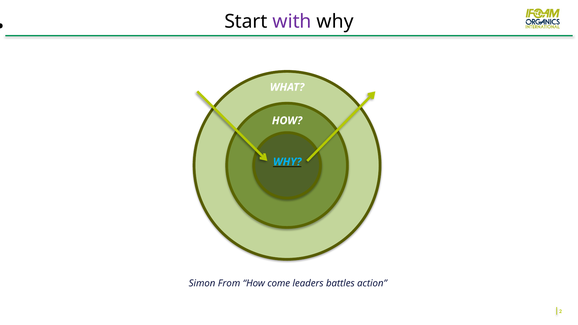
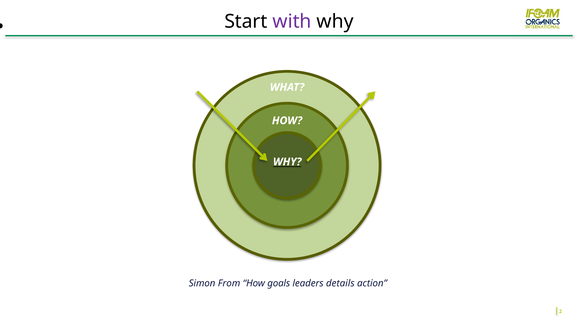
WHY at (287, 162) colour: light blue -> white
come: come -> goals
battles: battles -> details
